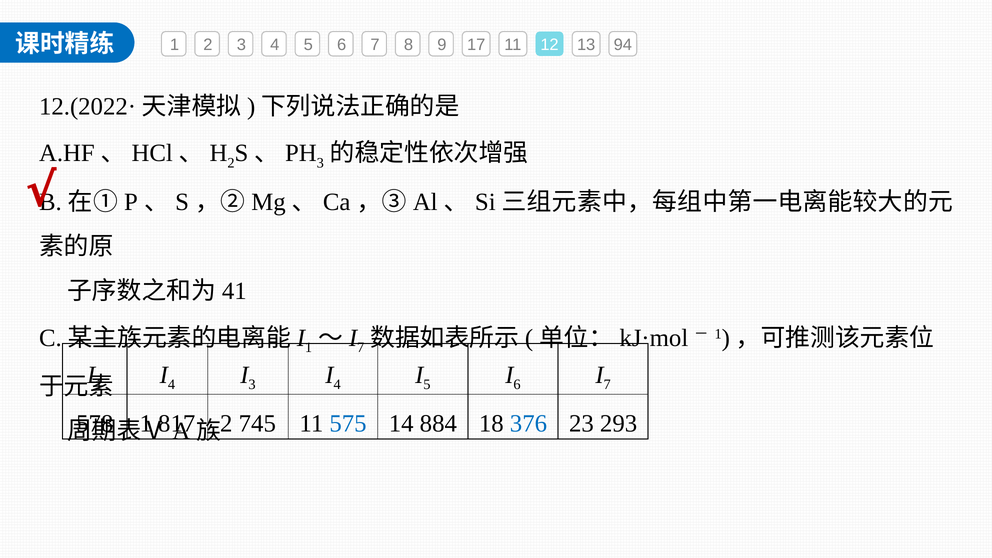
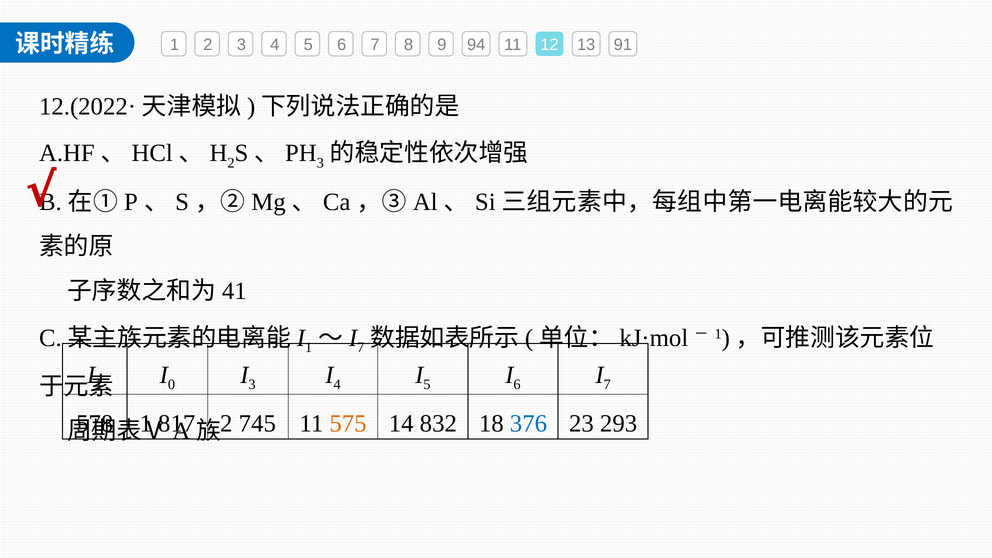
17: 17 -> 94
94: 94 -> 91
4 at (171, 385): 4 -> 0
575 colour: blue -> orange
884: 884 -> 832
